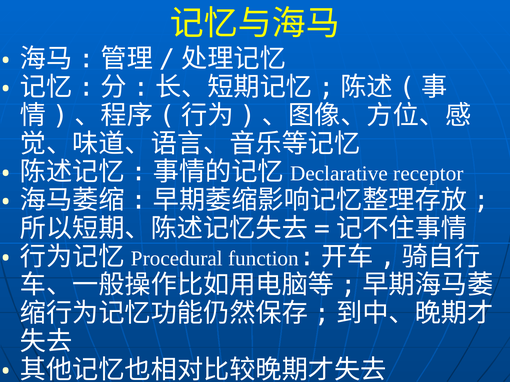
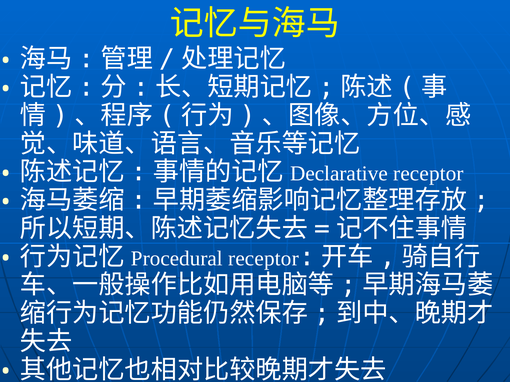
function at (264, 259): function -> receptor
